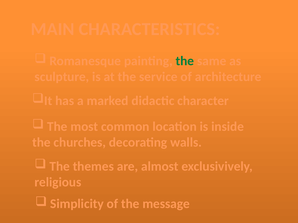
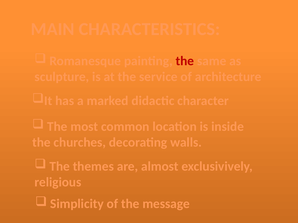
the at (185, 61) colour: green -> red
